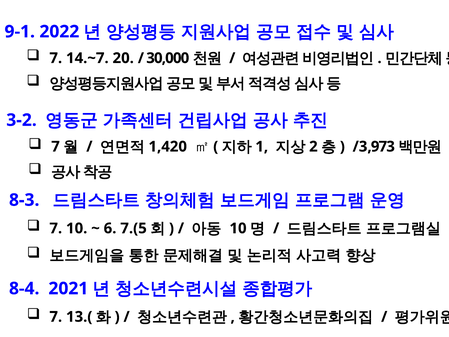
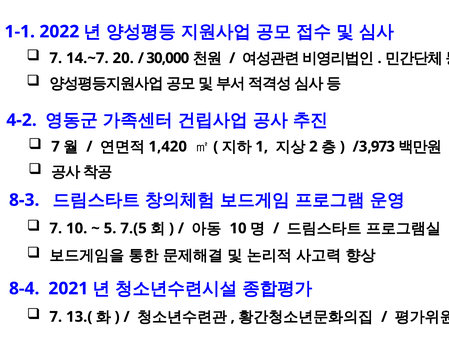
9-1: 9-1 -> 1-1
3-2: 3-2 -> 4-2
6: 6 -> 5
